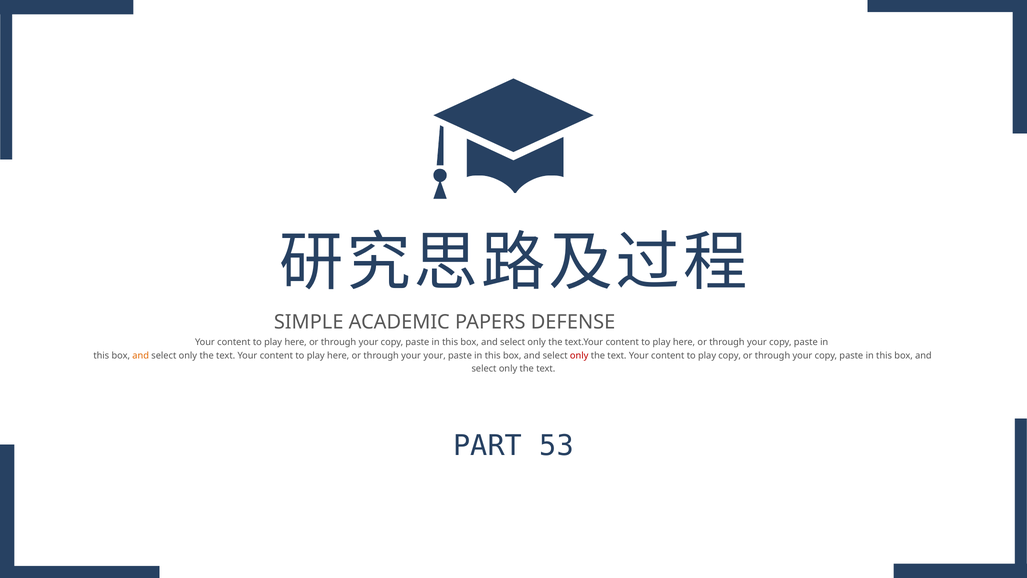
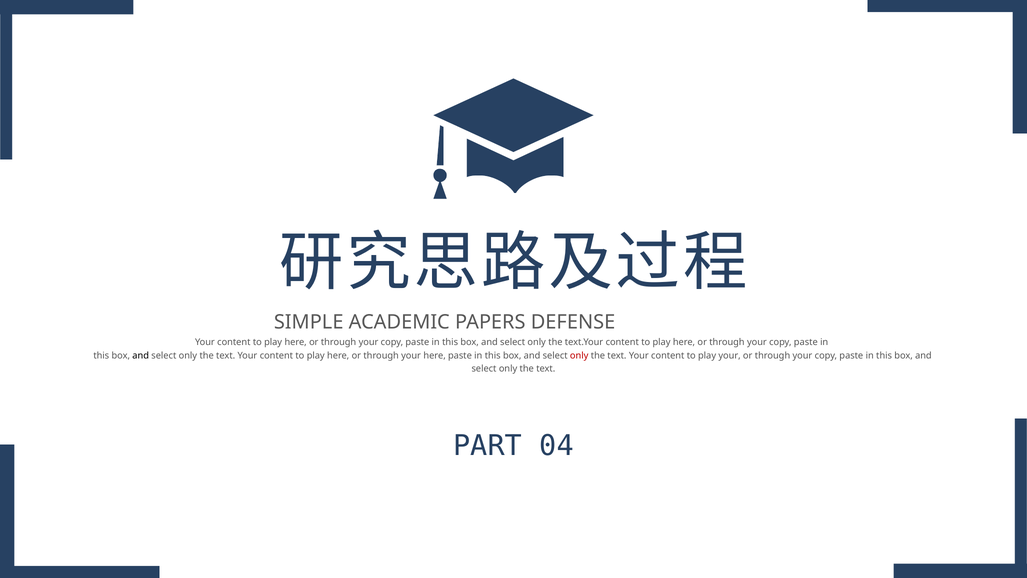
and at (141, 355) colour: orange -> black
your your: your -> here
play copy: copy -> your
53: 53 -> 04
